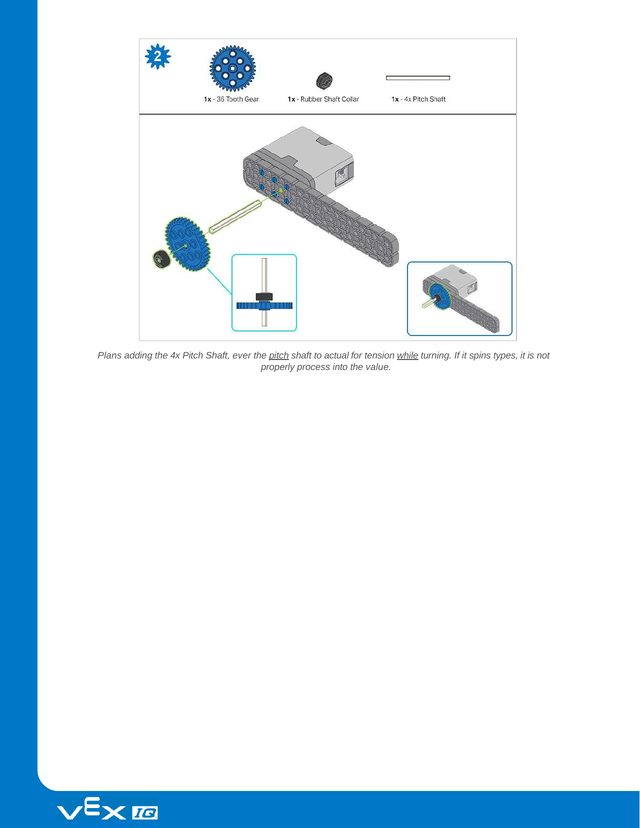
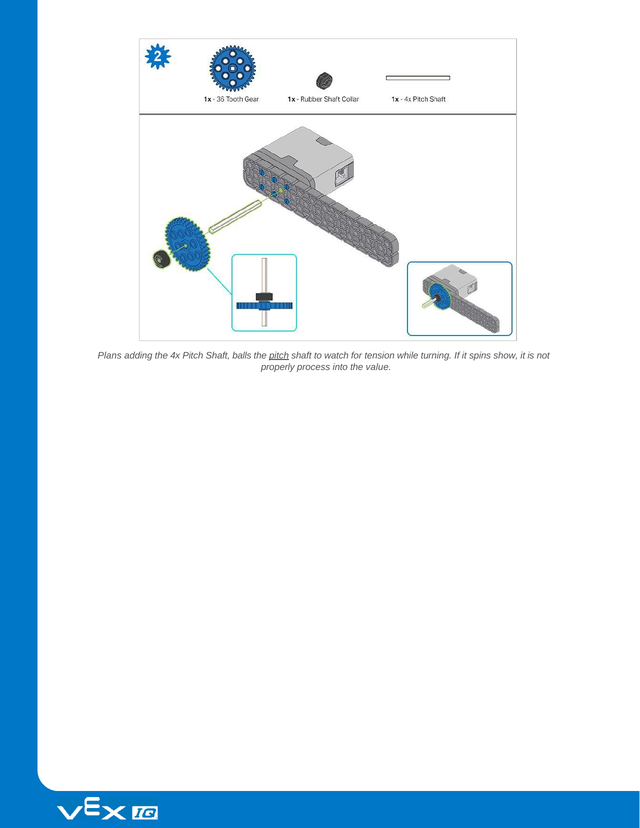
ever: ever -> balls
actual: actual -> watch
while underline: present -> none
types: types -> show
